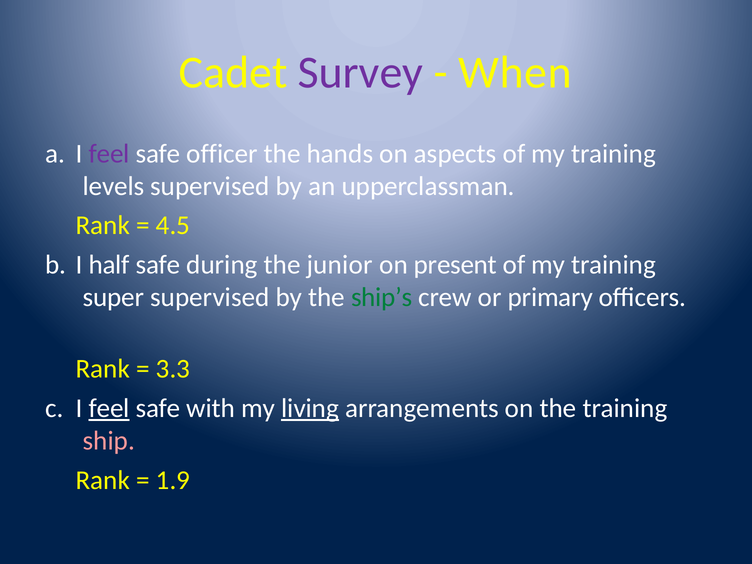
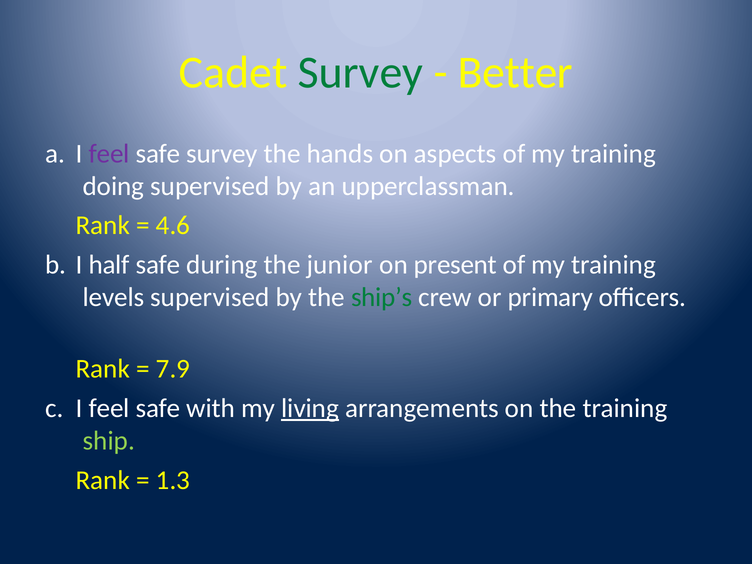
Survey at (360, 73) colour: purple -> green
When: When -> Better
safe officer: officer -> survey
levels: levels -> doing
4.5: 4.5 -> 4.6
super: super -> levels
3.3: 3.3 -> 7.9
feel at (109, 408) underline: present -> none
ship colour: pink -> light green
1.9: 1.9 -> 1.3
